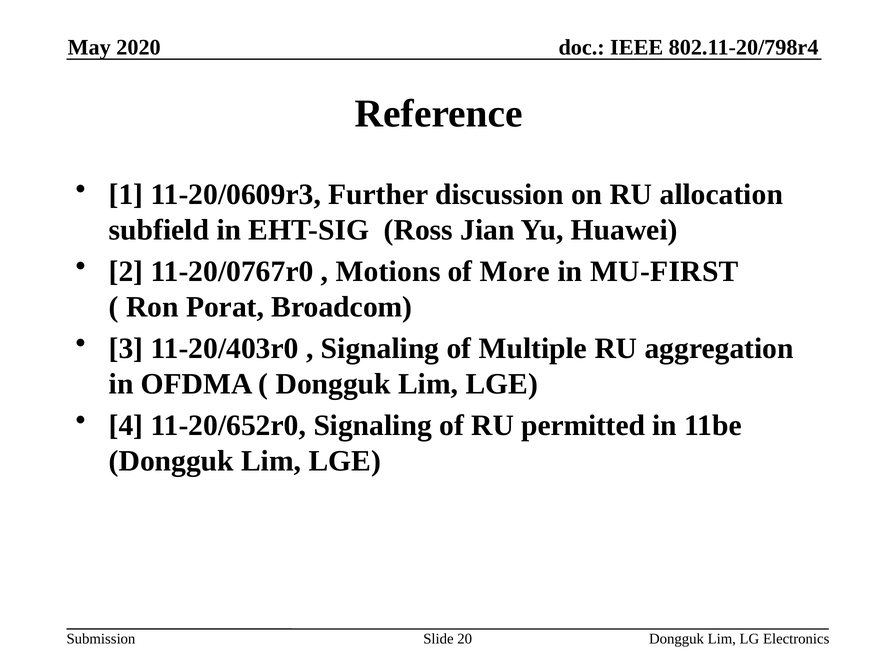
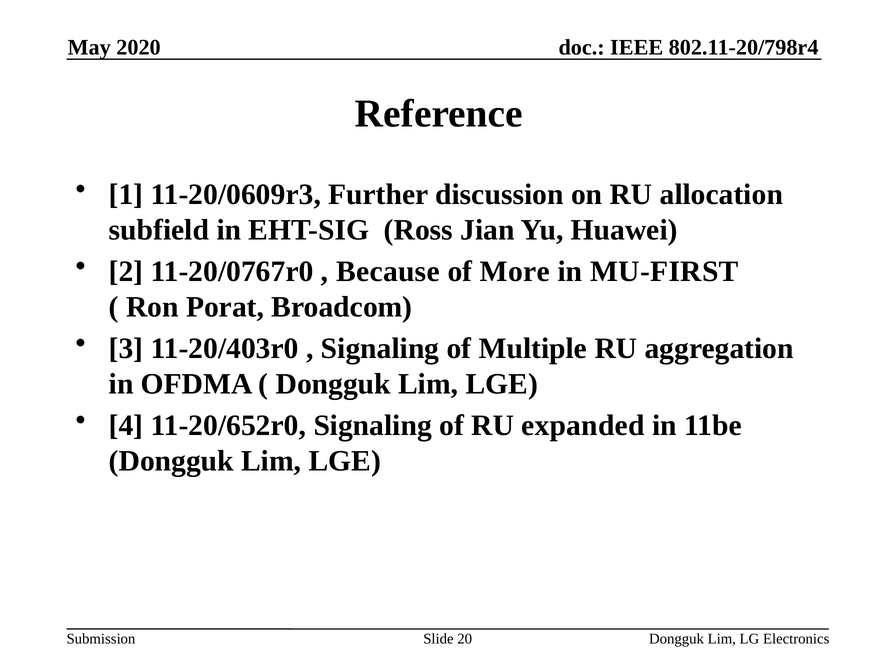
Motions: Motions -> Because
permitted: permitted -> expanded
